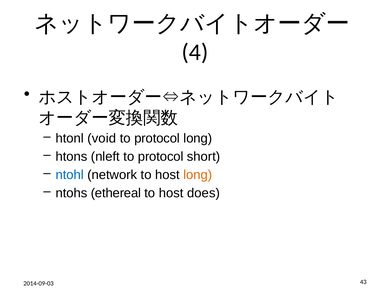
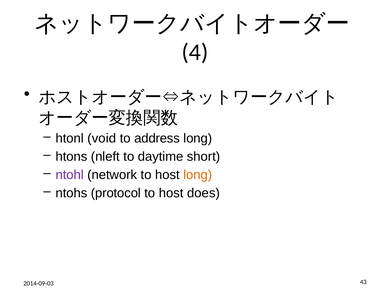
protocol at (157, 138): protocol -> address
protocol at (161, 156): protocol -> daytime
ntohl colour: blue -> purple
ethereal: ethereal -> protocol
